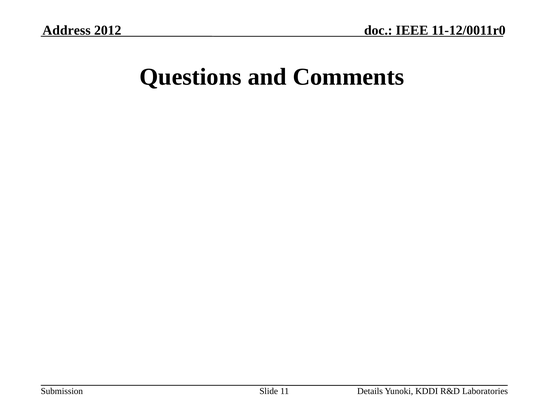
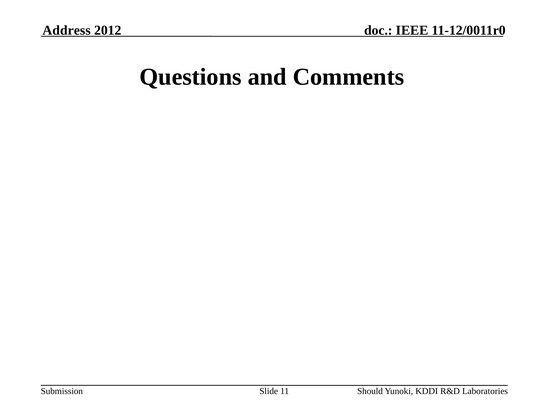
Details: Details -> Should
